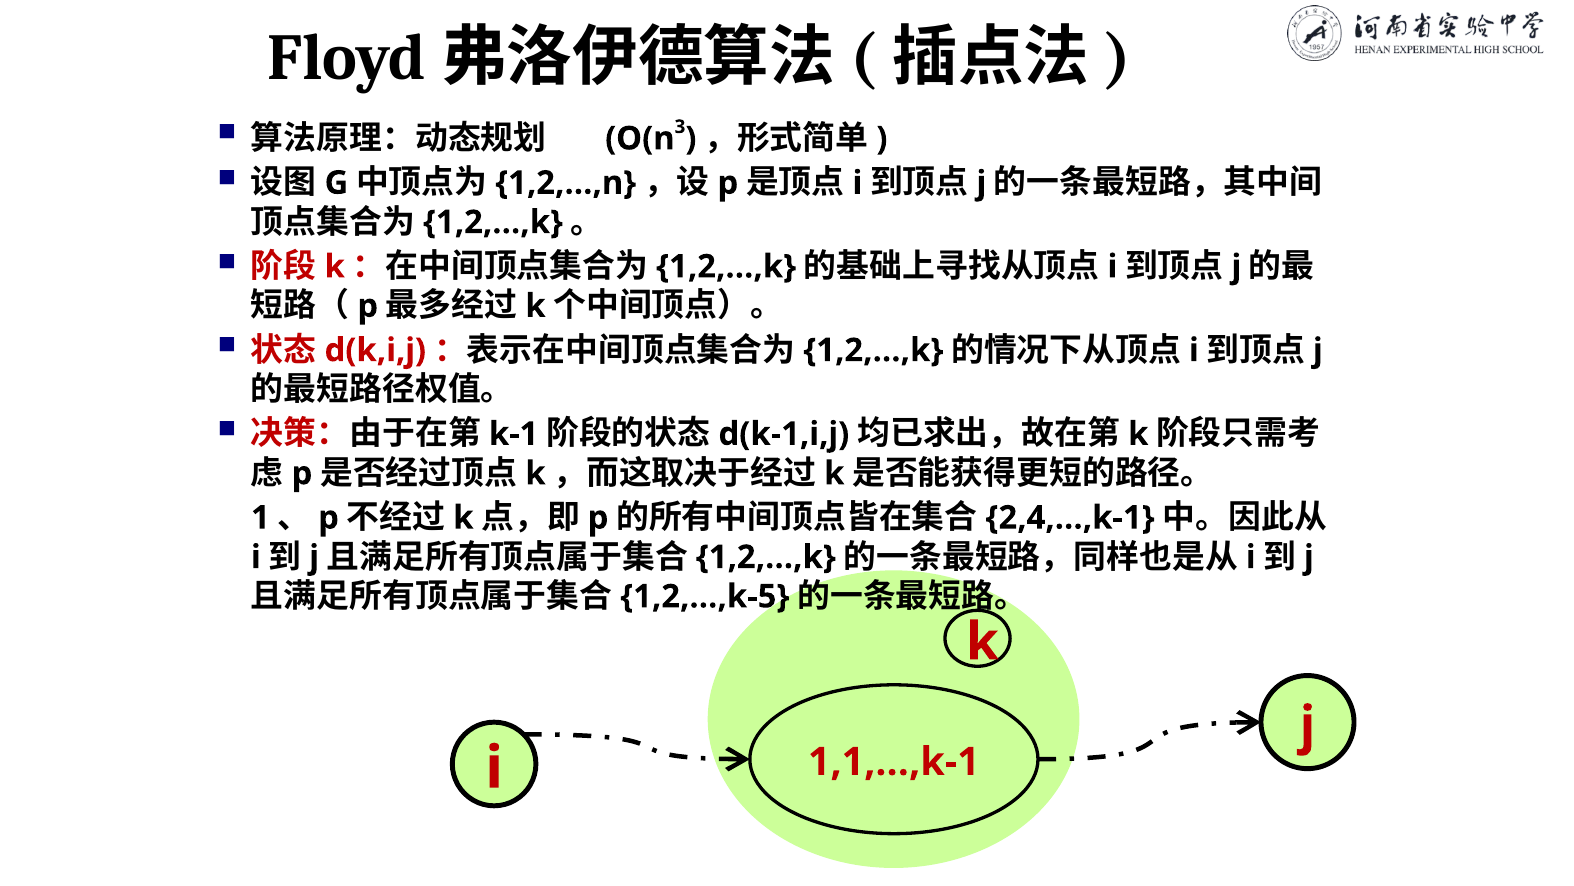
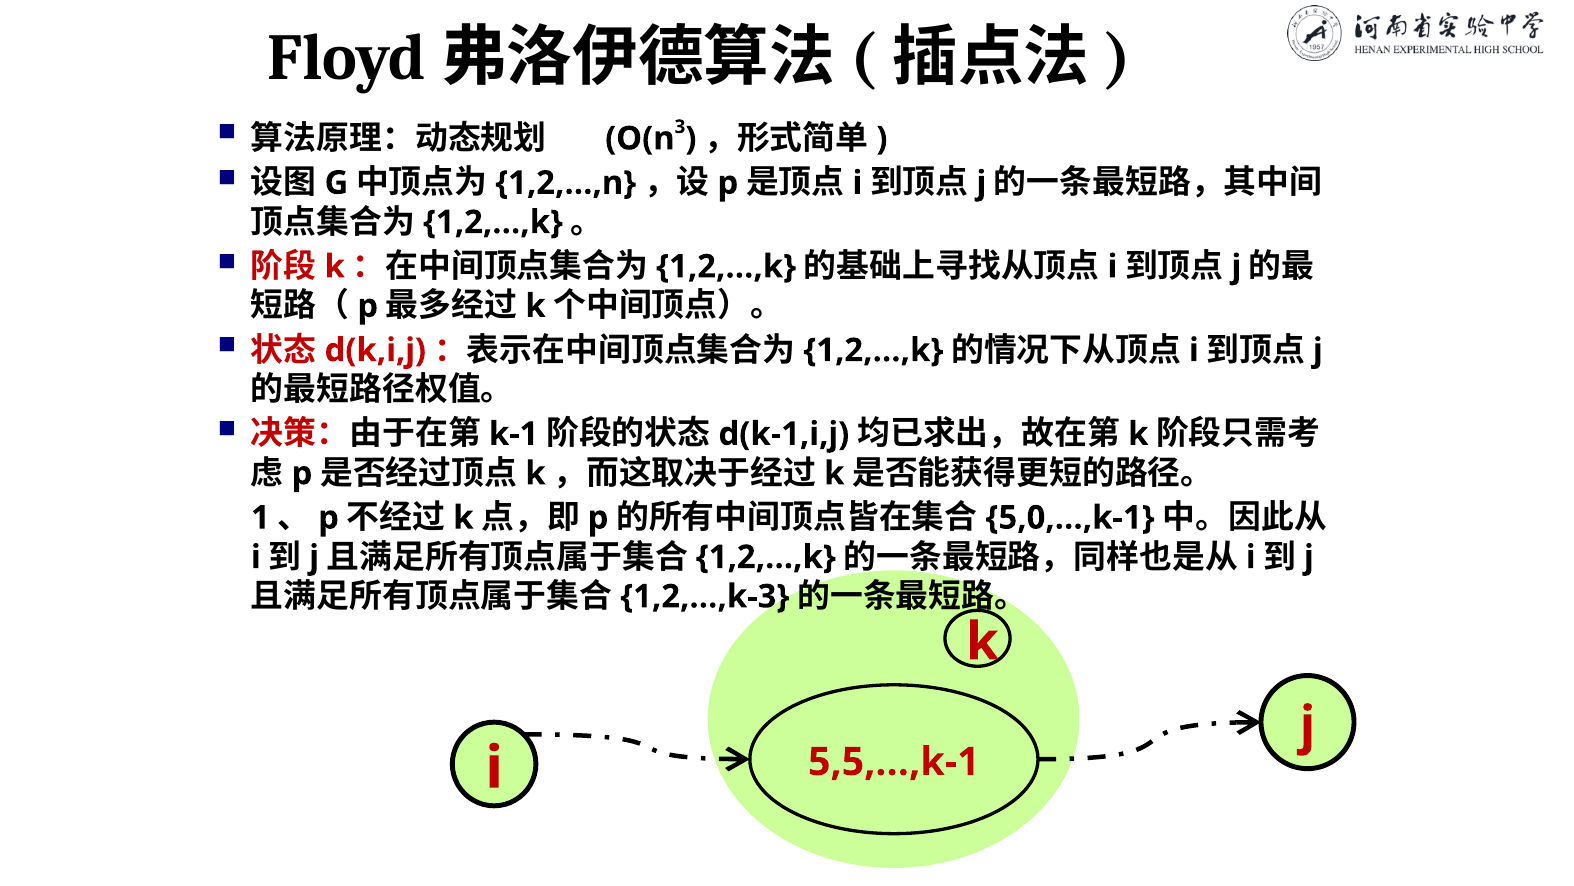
2,4,…,k-1: 2,4,…,k-1 -> 5,0,…,k-1
1,2,…,k-5: 1,2,…,k-5 -> 1,2,…,k-3
1,1,…,k-1: 1,1,…,k-1 -> 5,5,…,k-1
